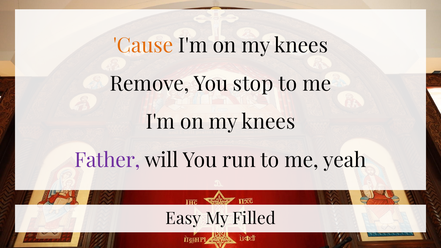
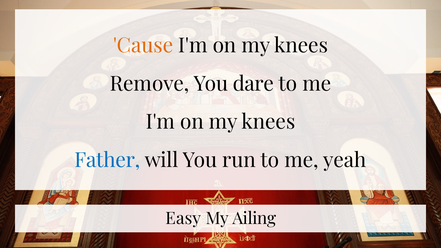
stop: stop -> dare
Father colour: purple -> blue
Filled: Filled -> Ailing
